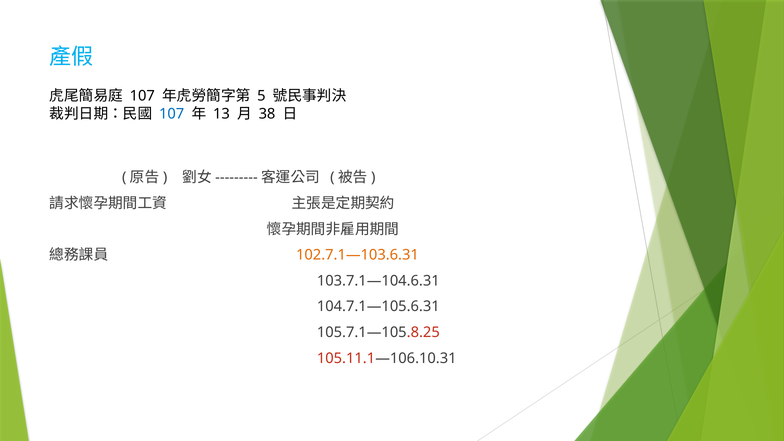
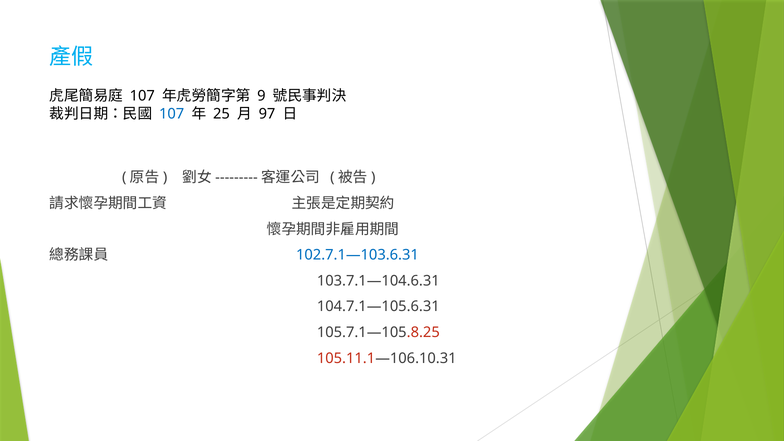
5: 5 -> 9
13: 13 -> 25
38: 38 -> 97
102.7.1—103.6.31 colour: orange -> blue
